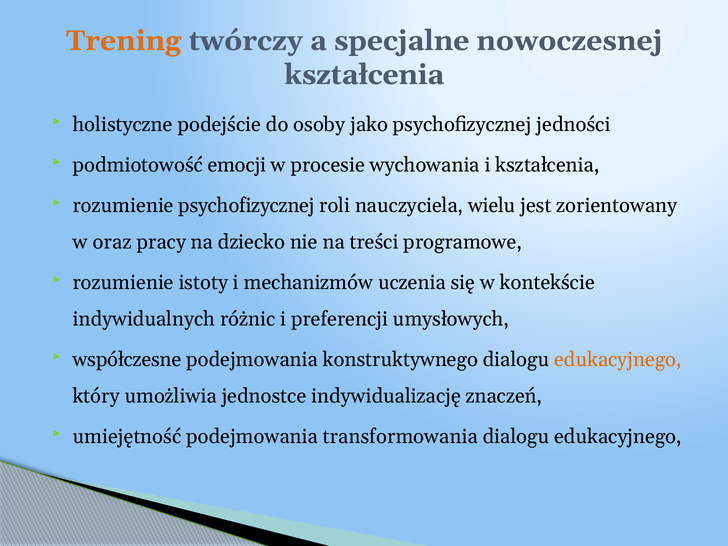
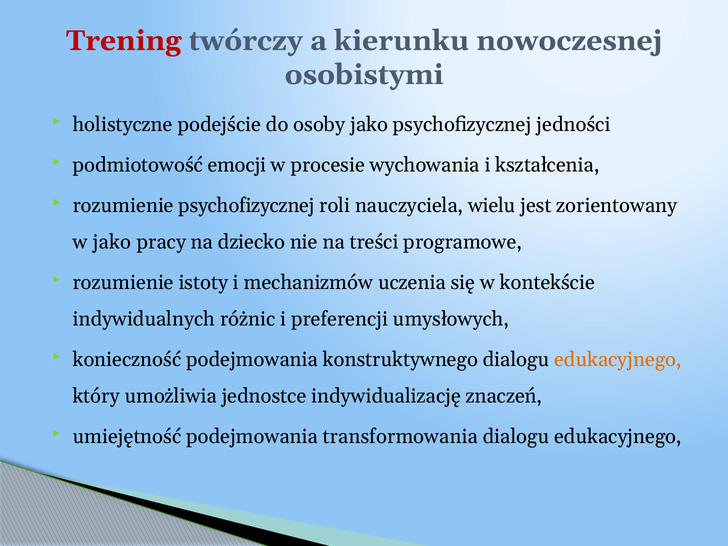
Trening colour: orange -> red
specjalne: specjalne -> kierunku
kształcenia at (364, 75): kształcenia -> osobistymi
w oraz: oraz -> jako
współczesne: współczesne -> konieczność
